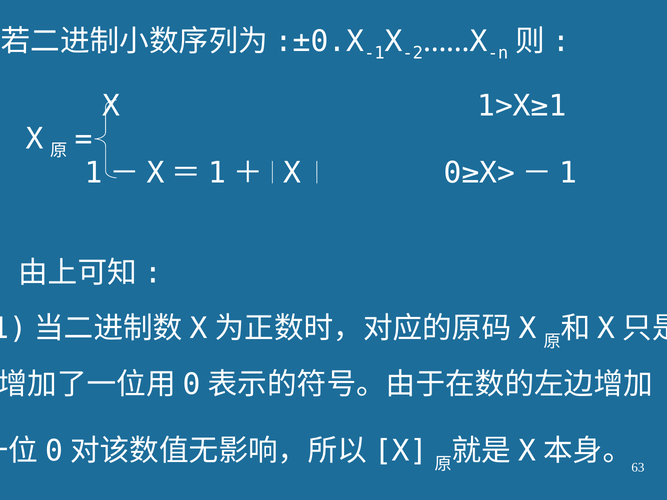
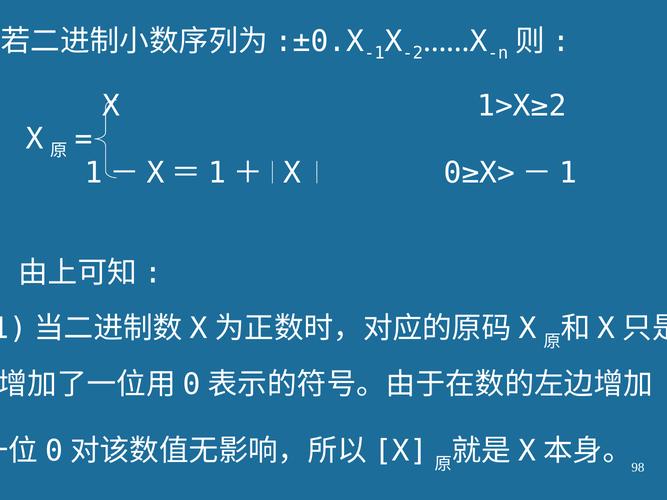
1>X≥1: 1>X≥1 -> 1>X≥2
63: 63 -> 98
